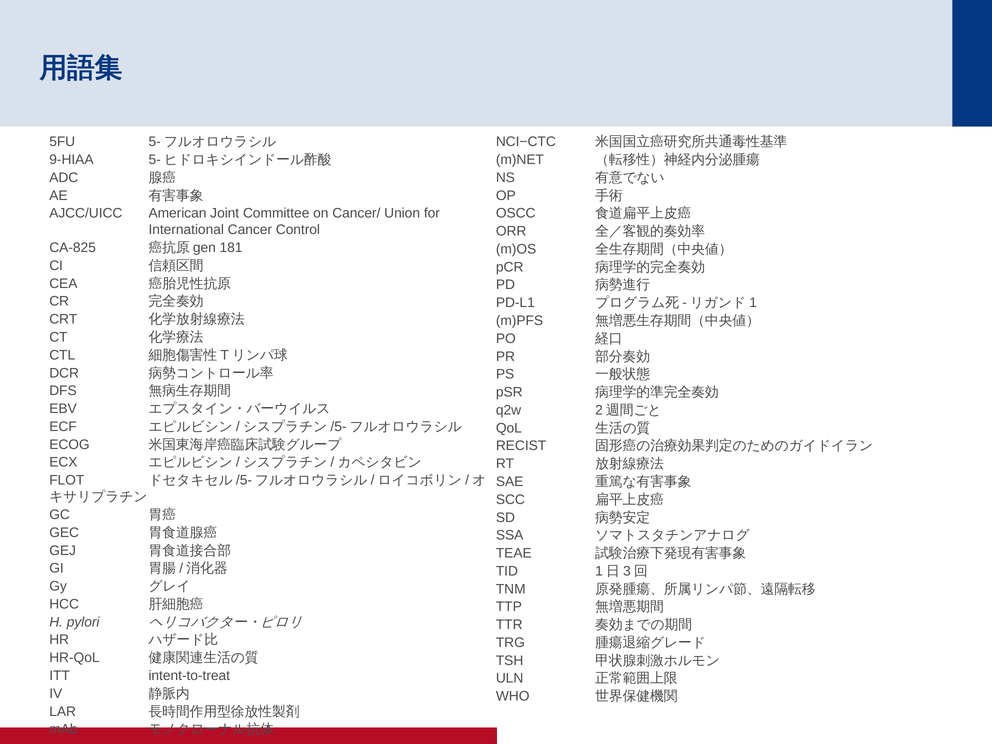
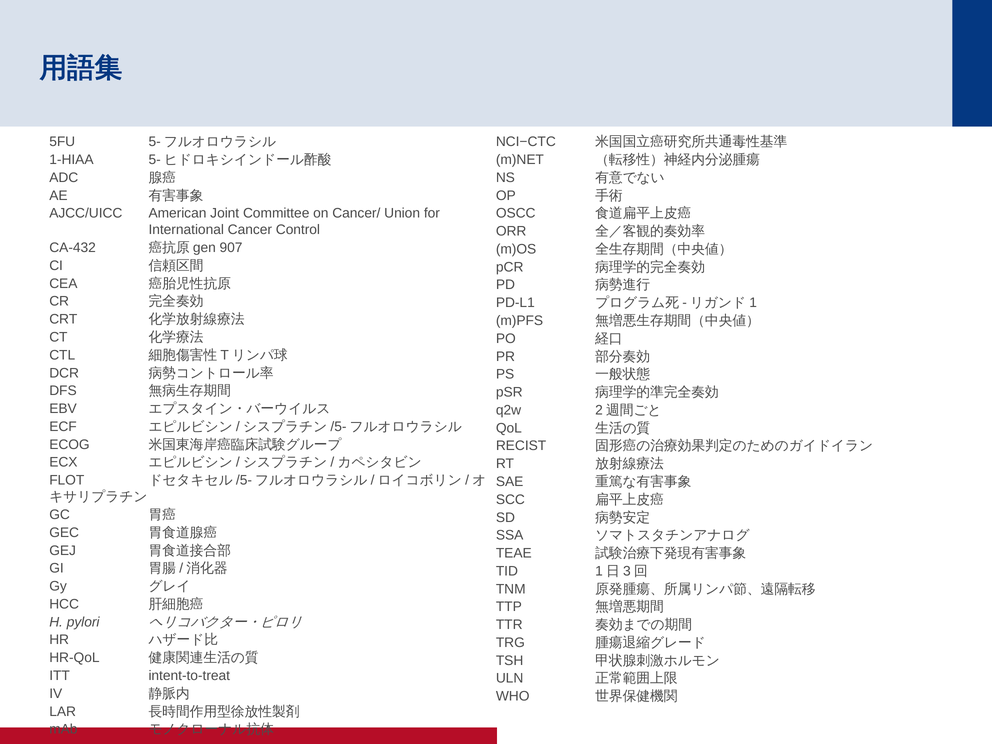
9-HIAA: 9-HIAA -> 1-HIAA
CA-825: CA-825 -> CA-432
181: 181 -> 907
